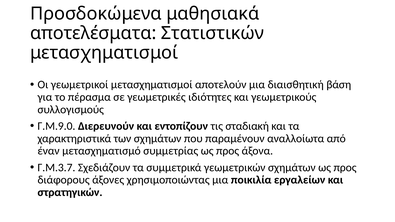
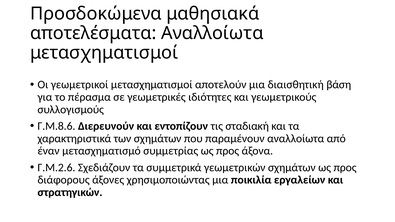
αποτελέσματα Στατιστικών: Στατιστικών -> Αναλλοίωτα
Γ.Μ.9.0: Γ.Μ.9.0 -> Γ.Μ.8.6
Γ.Μ.3.7: Γ.Μ.3.7 -> Γ.Μ.2.6
